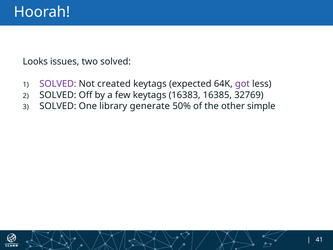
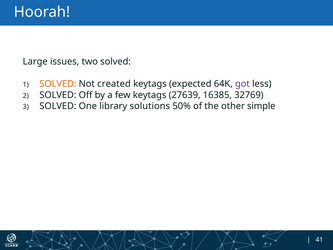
Looks: Looks -> Large
SOLVED at (58, 84) colour: purple -> orange
16383: 16383 -> 27639
generate: generate -> solutions
